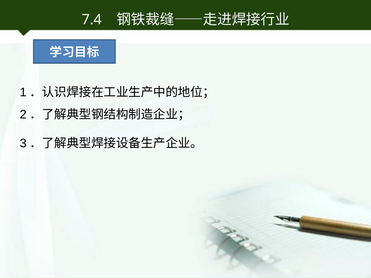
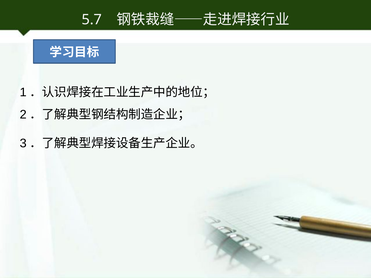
7.4: 7.4 -> 5.7
